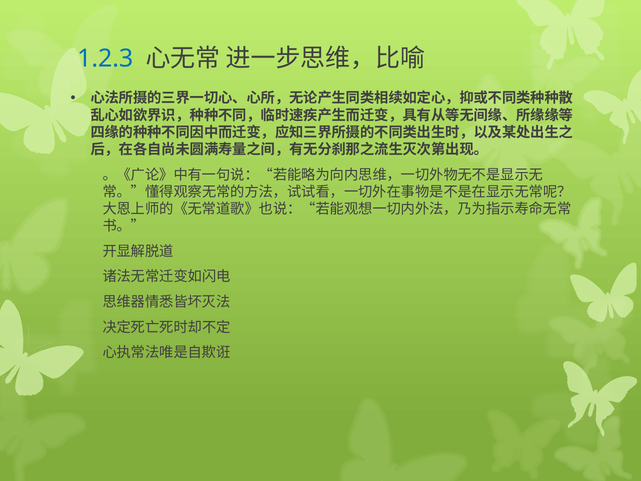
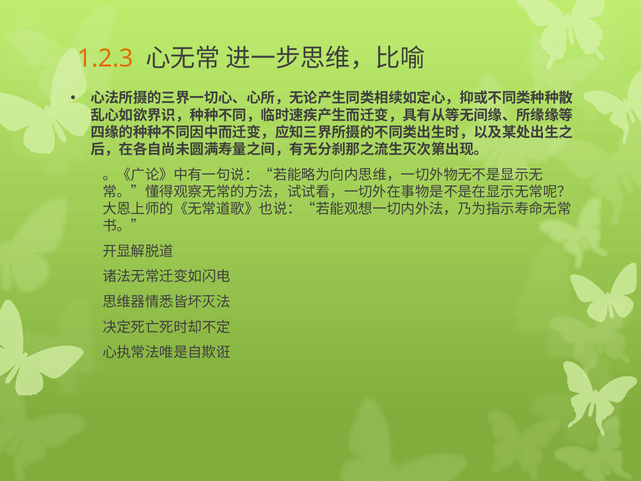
1.2.3 colour: blue -> orange
